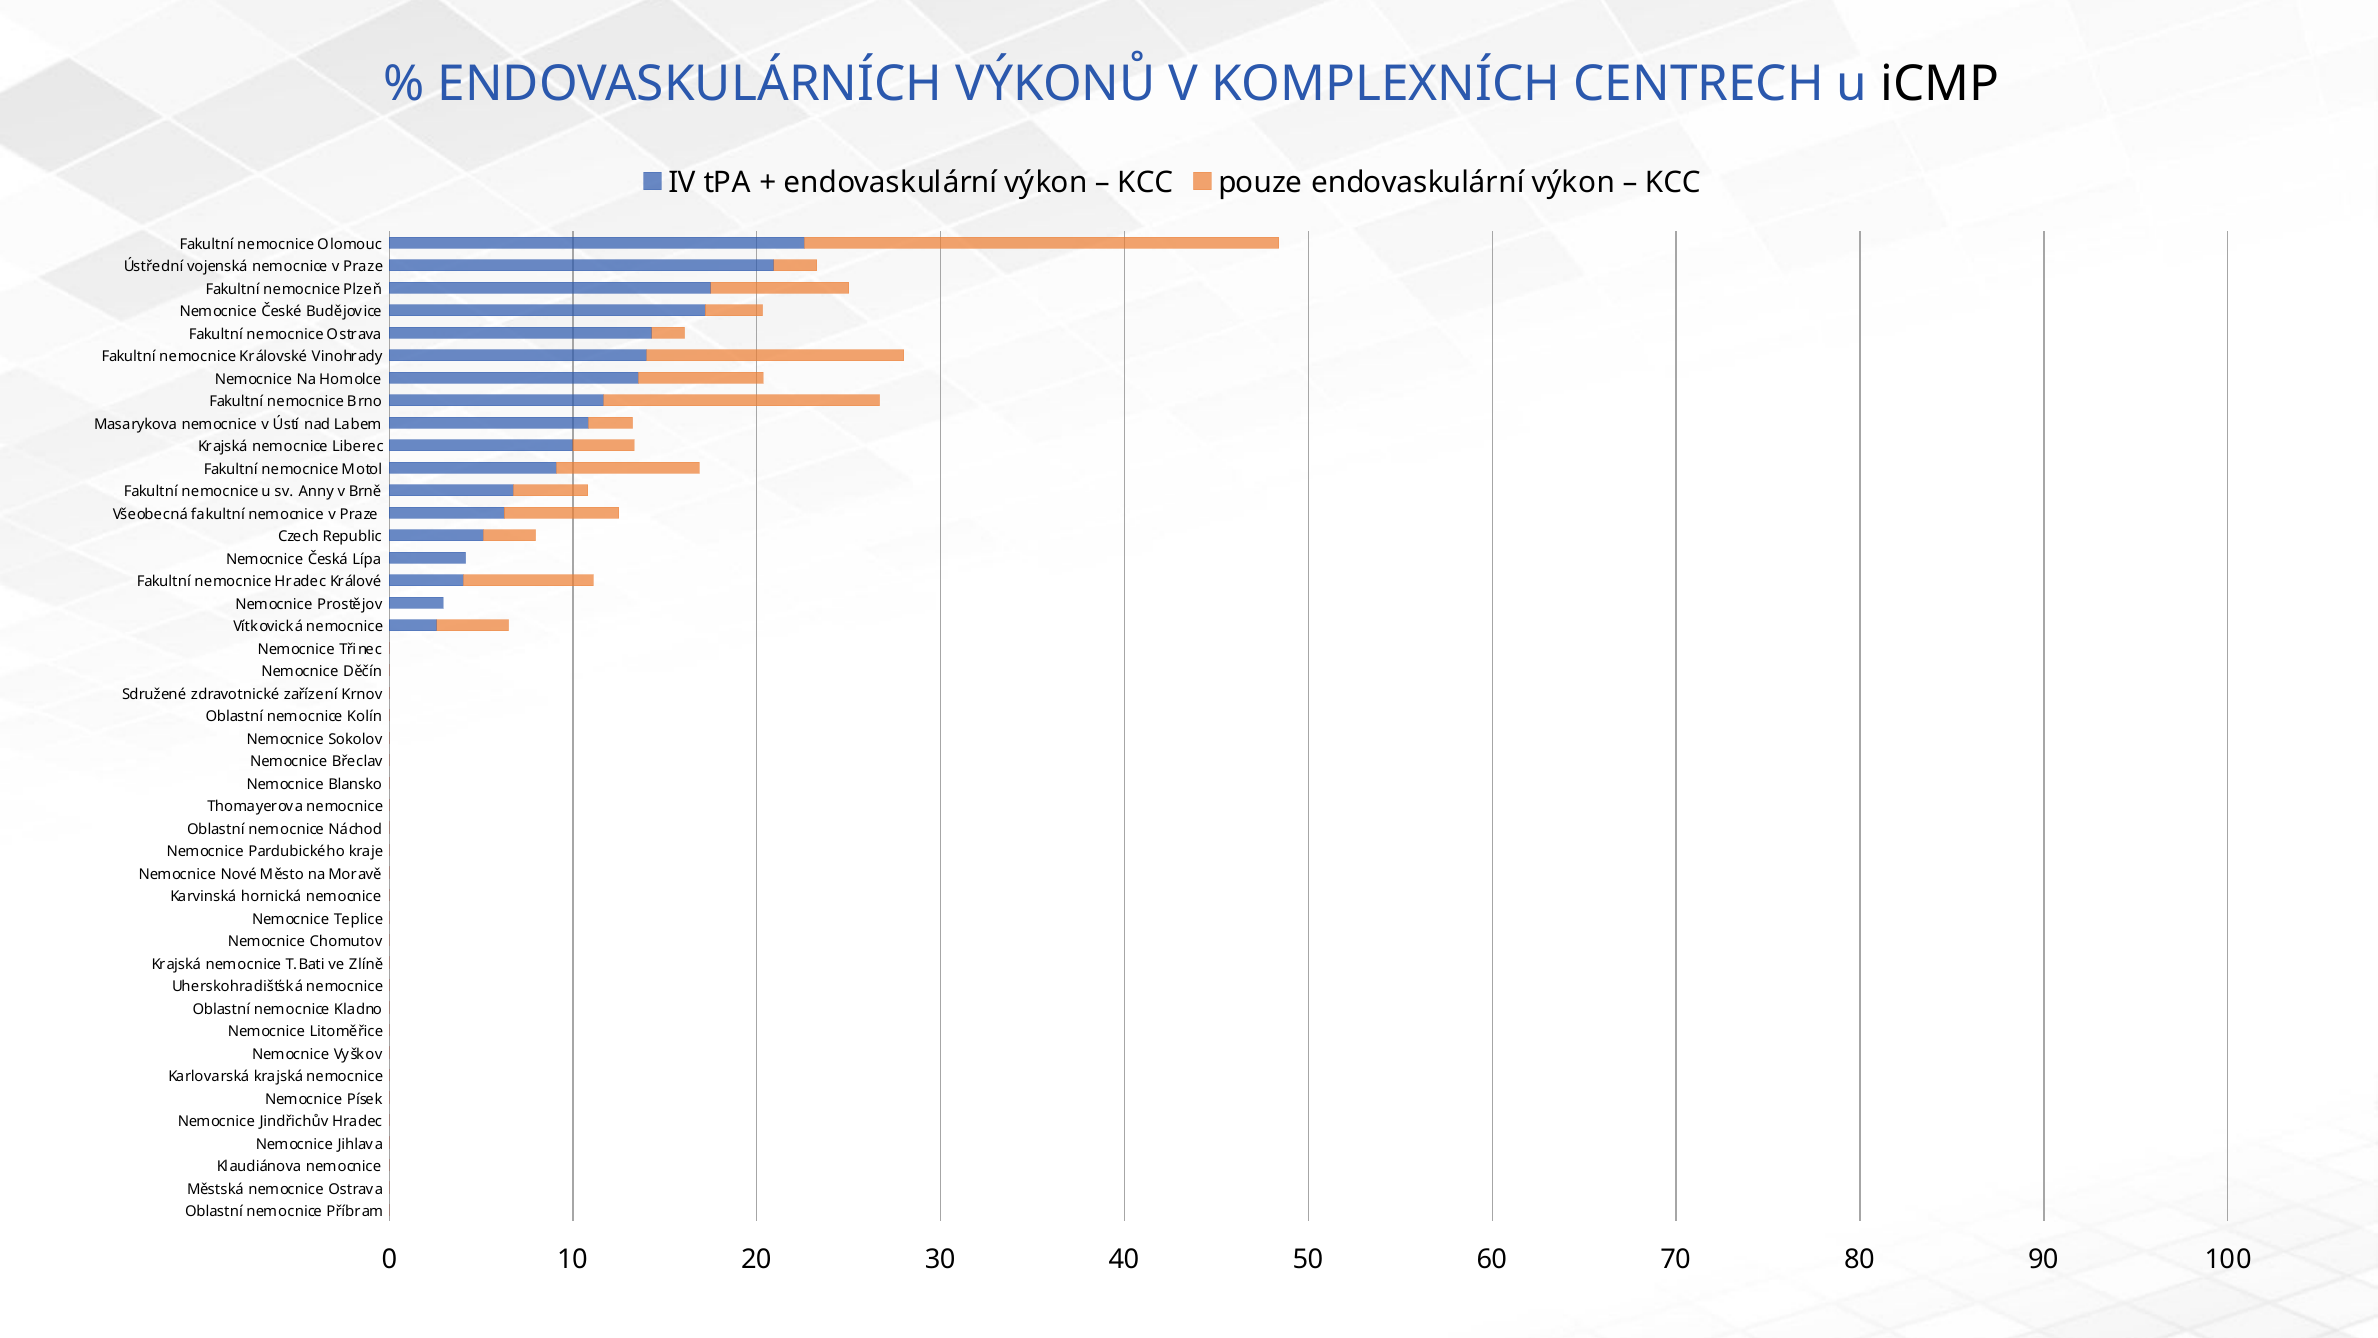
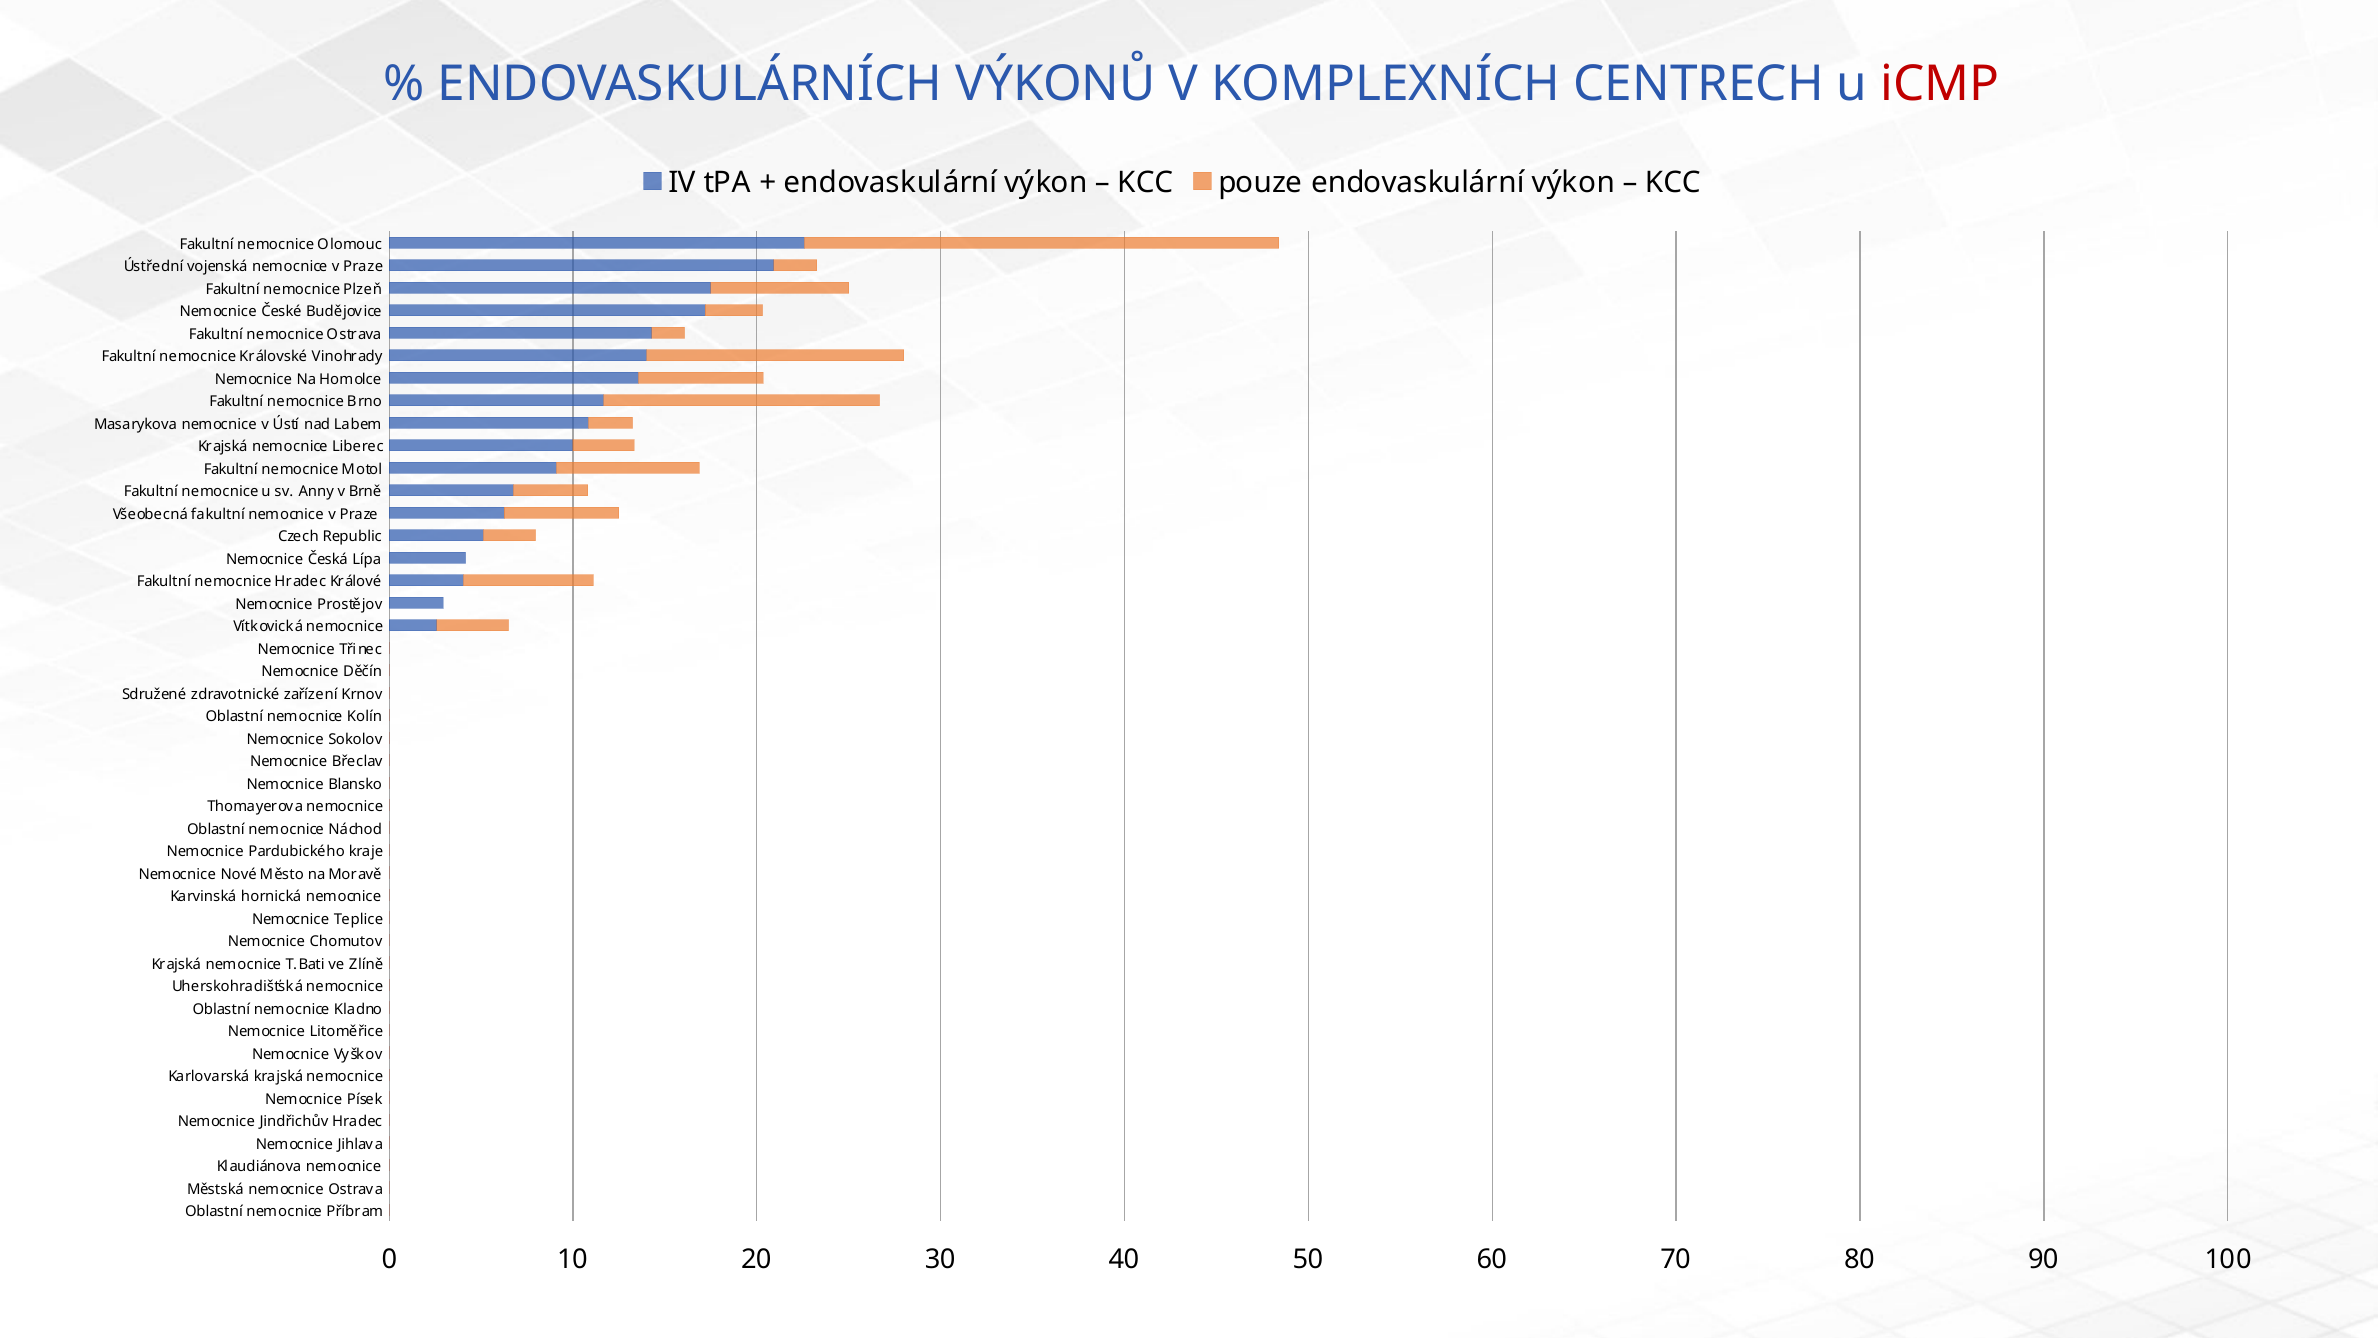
iCMP colour: black -> red
